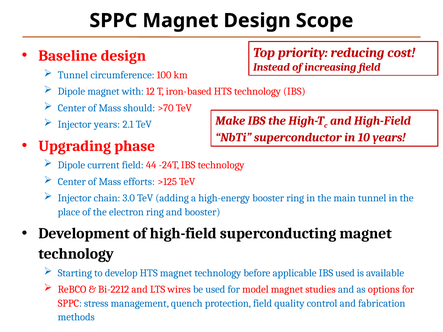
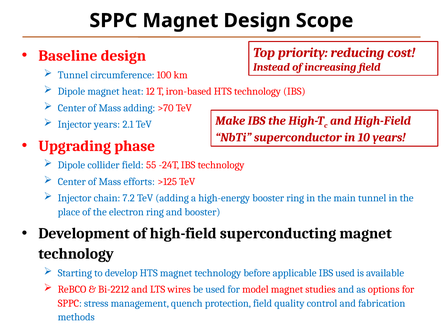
with: with -> heat
Mass should: should -> adding
current: current -> collider
44: 44 -> 55
3.0: 3.0 -> 7.2
